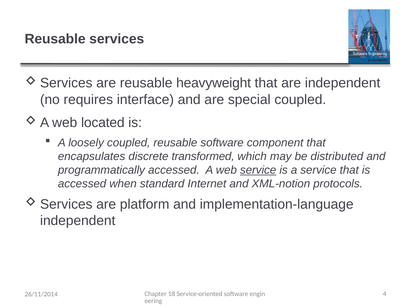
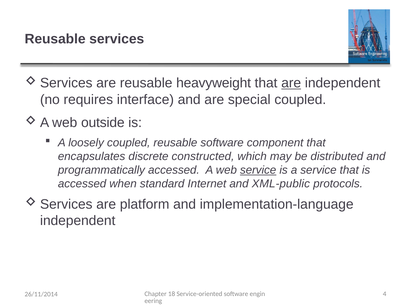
are at (291, 83) underline: none -> present
located: located -> outside
transformed: transformed -> constructed
XML-notion: XML-notion -> XML-public
